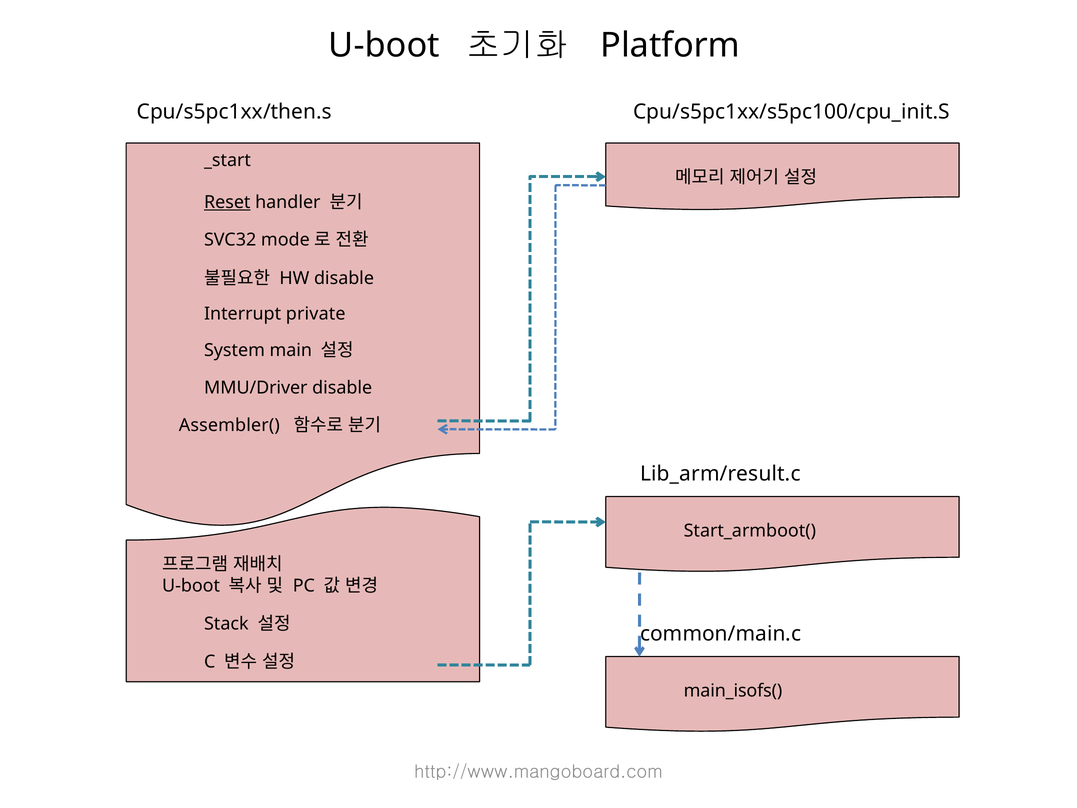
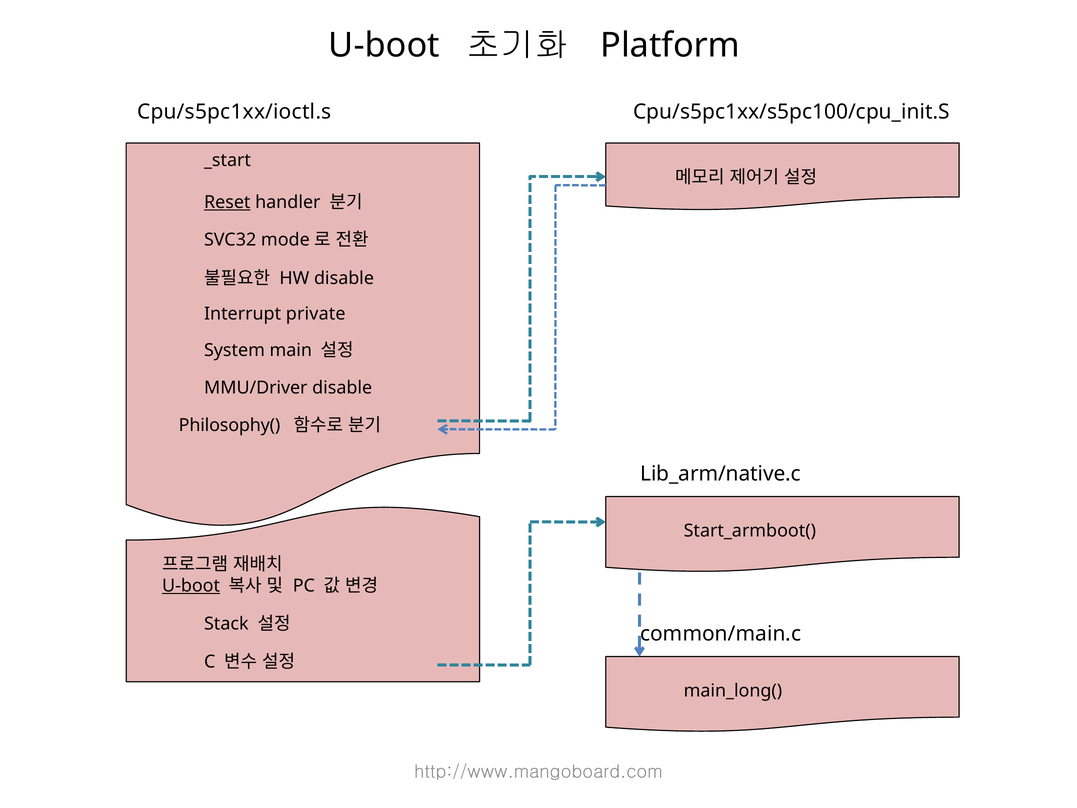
Cpu/s5pc1xx/then.s: Cpu/s5pc1xx/then.s -> Cpu/s5pc1xx/ioctl.s
Assembler(: Assembler( -> Philosophy(
Lib_arm/result.c: Lib_arm/result.c -> Lib_arm/native.c
U-boot at (191, 586) underline: none -> present
main_isofs(: main_isofs( -> main_long(
